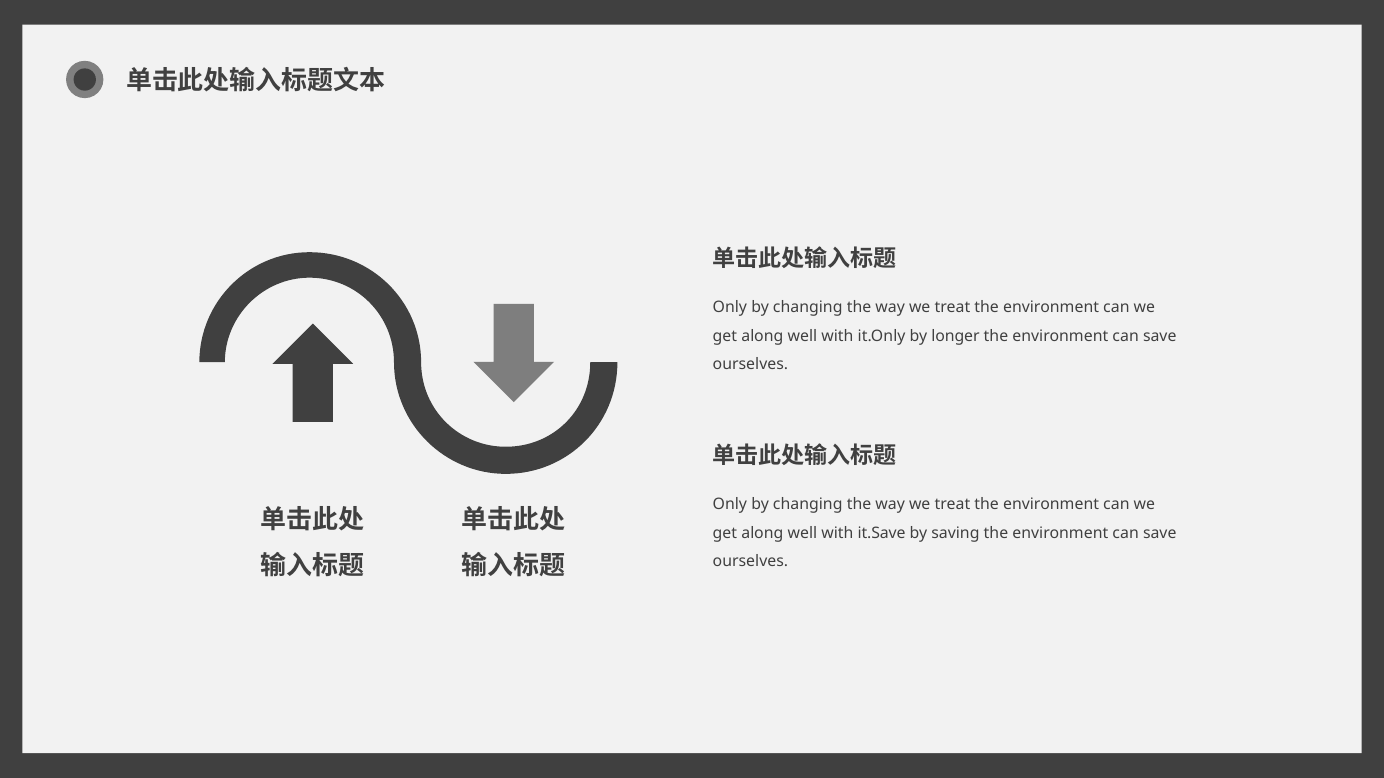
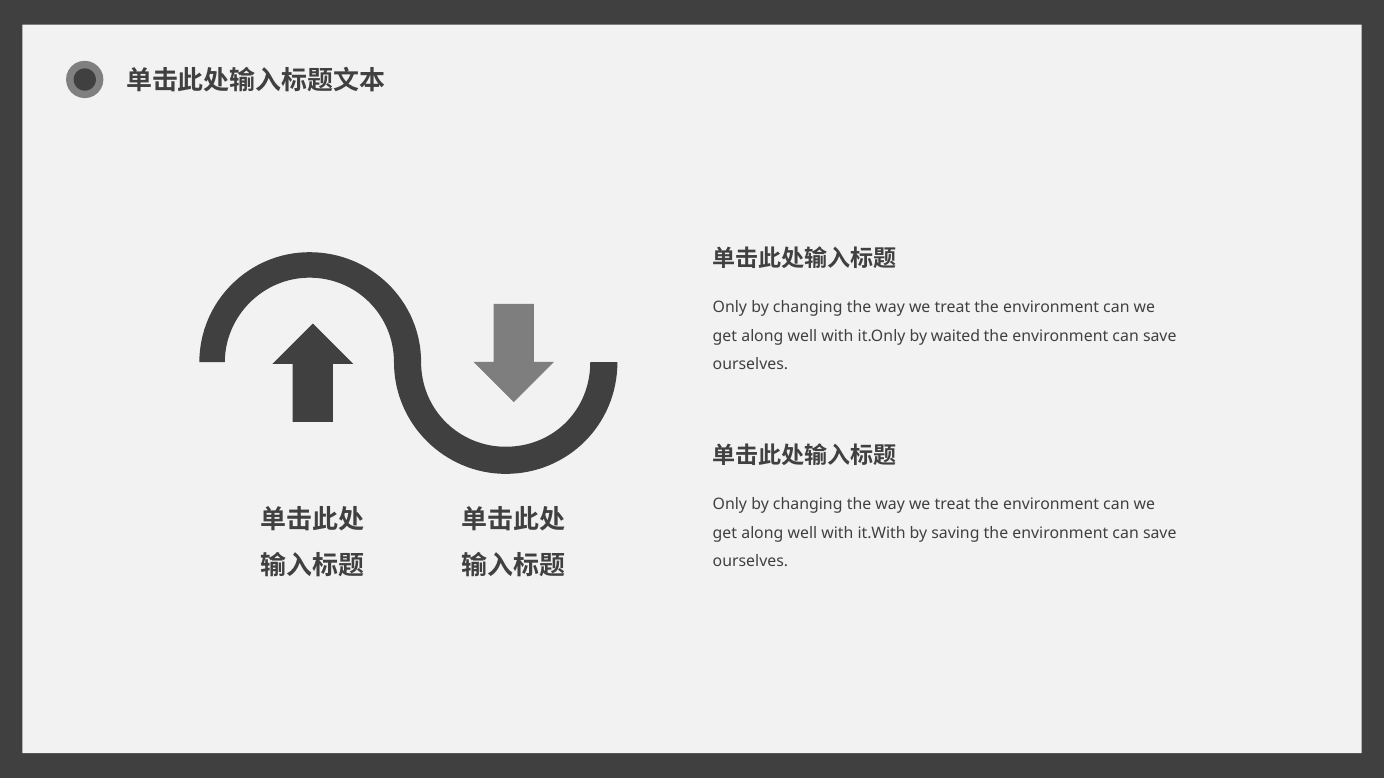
longer: longer -> waited
it.Save: it.Save -> it.With
